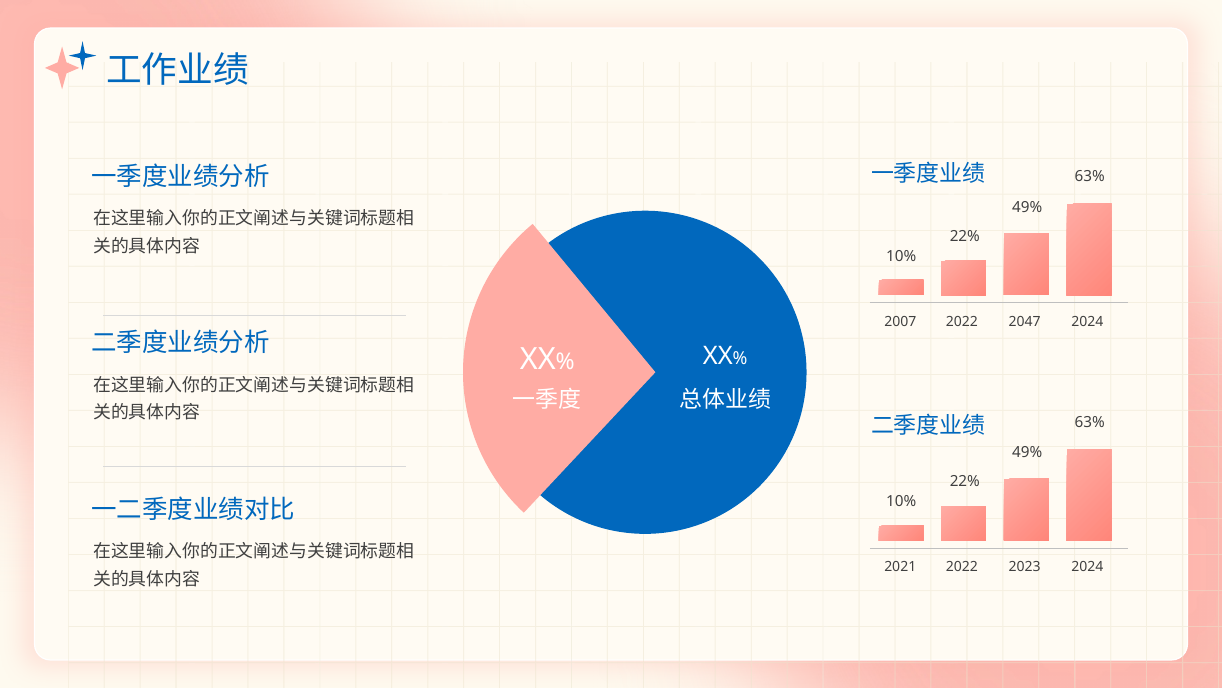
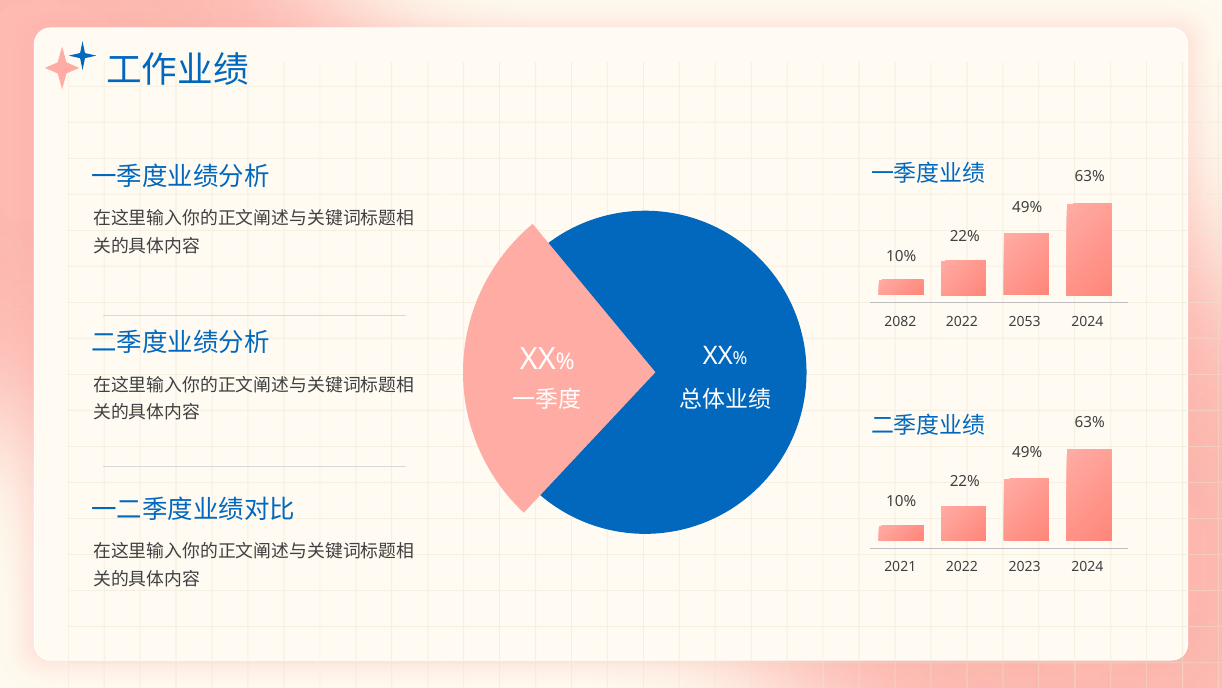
2007: 2007 -> 2082
2047: 2047 -> 2053
